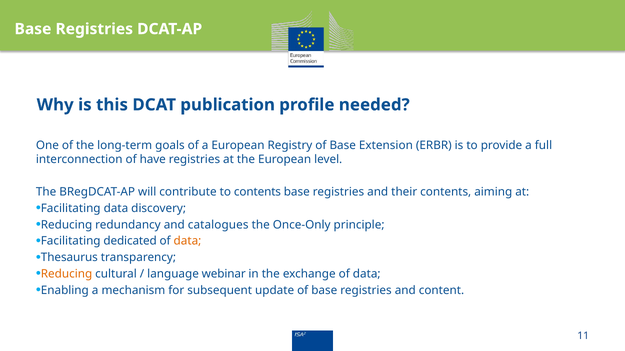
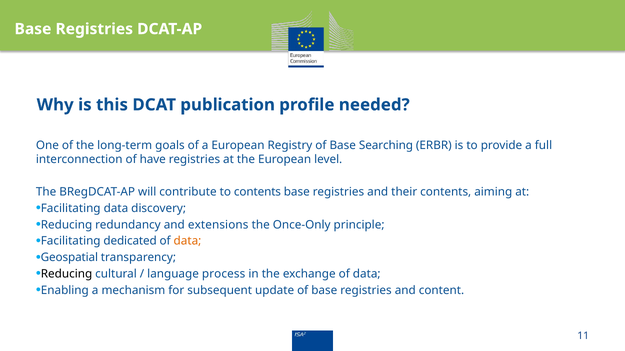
Extension: Extension -> Searching
catalogues: catalogues -> extensions
Thesaurus: Thesaurus -> Geospatial
Reducing at (67, 274) colour: orange -> black
webinar: webinar -> process
